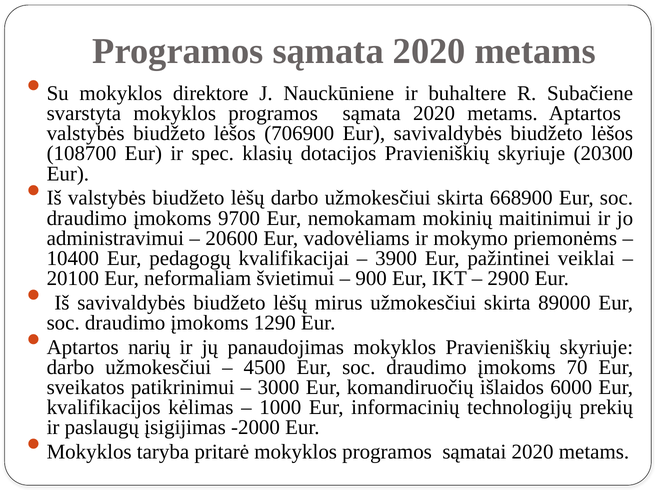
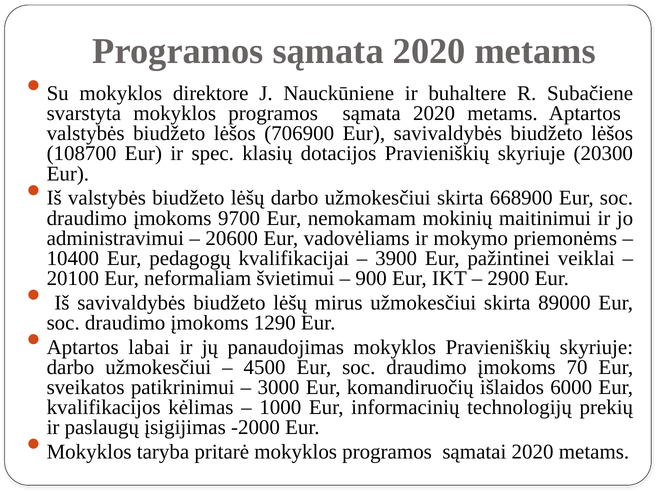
narių: narių -> labai
